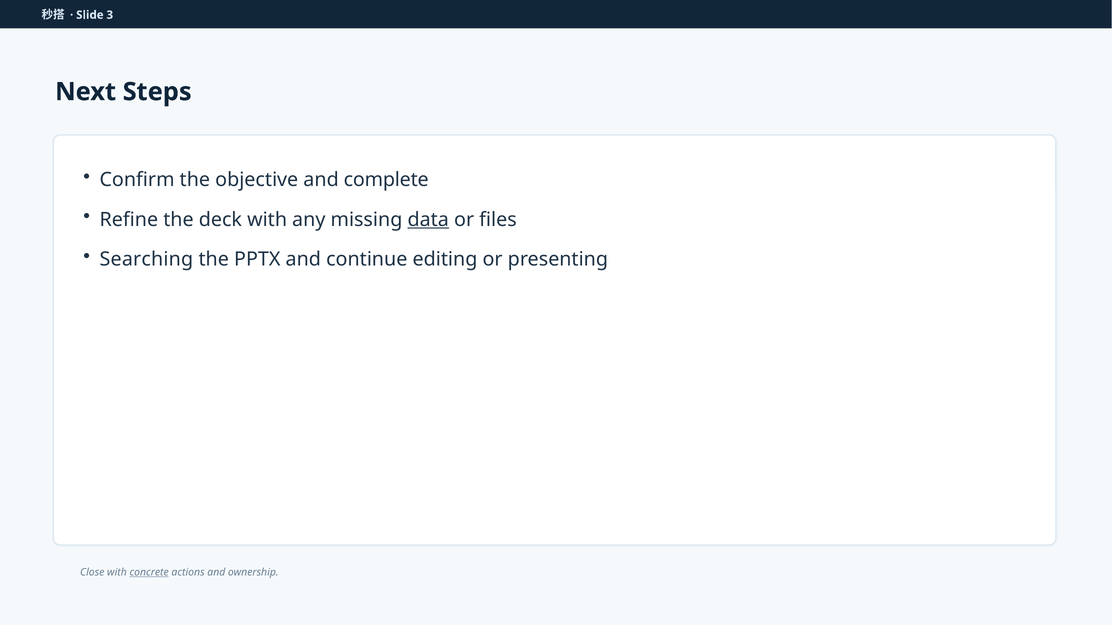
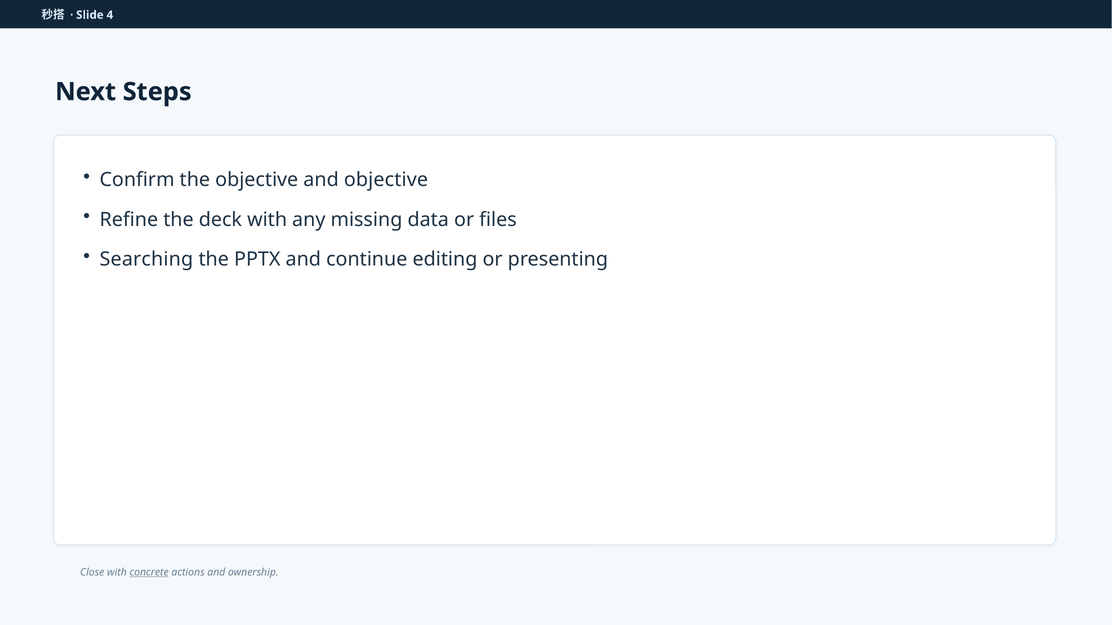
3: 3 -> 4
and complete: complete -> objective
data underline: present -> none
